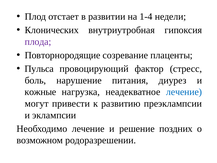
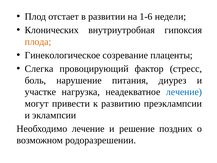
1-4: 1-4 -> 1-6
плода colour: purple -> orange
Повторнородящие: Повторнородящие -> Гинекологическое
Пульса: Пульса -> Слегка
кожные: кожные -> участке
